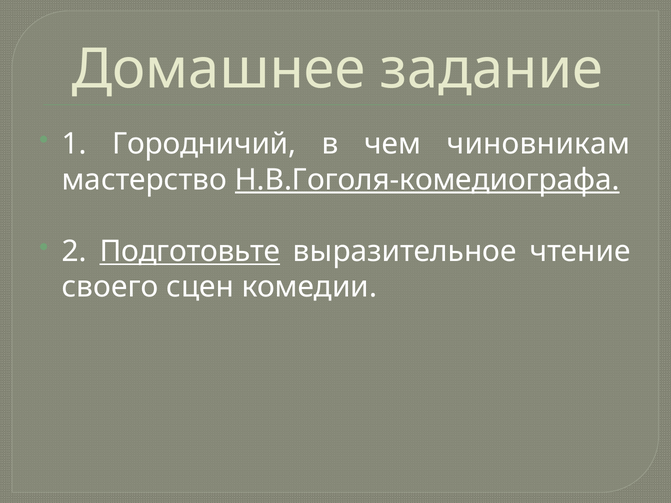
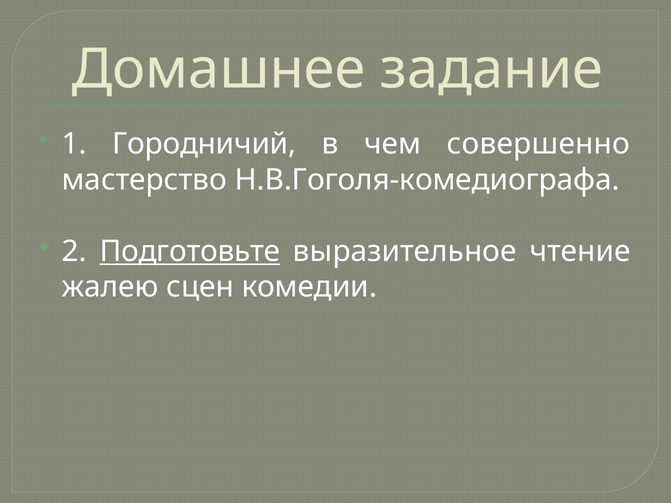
чиновникам: чиновникам -> совершенно
Н.В.Гоголя-комедиографа underline: present -> none
своего: своего -> жалею
